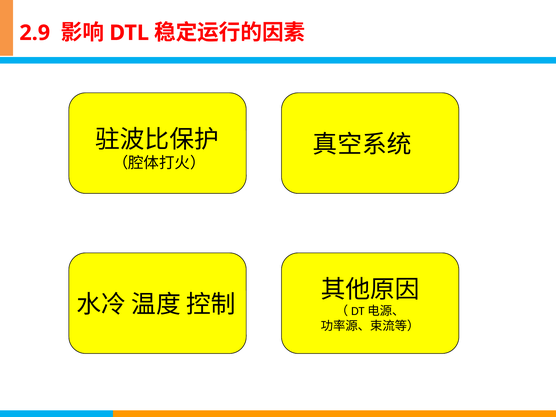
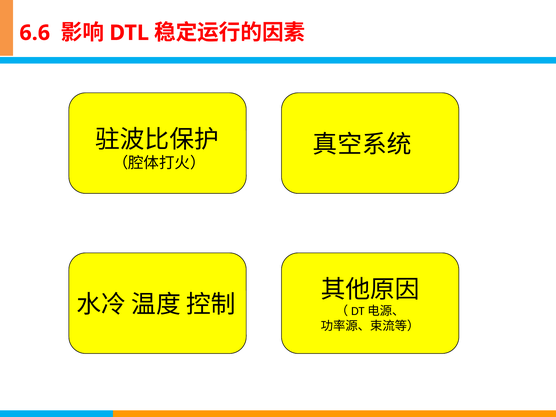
2.9: 2.9 -> 6.6
